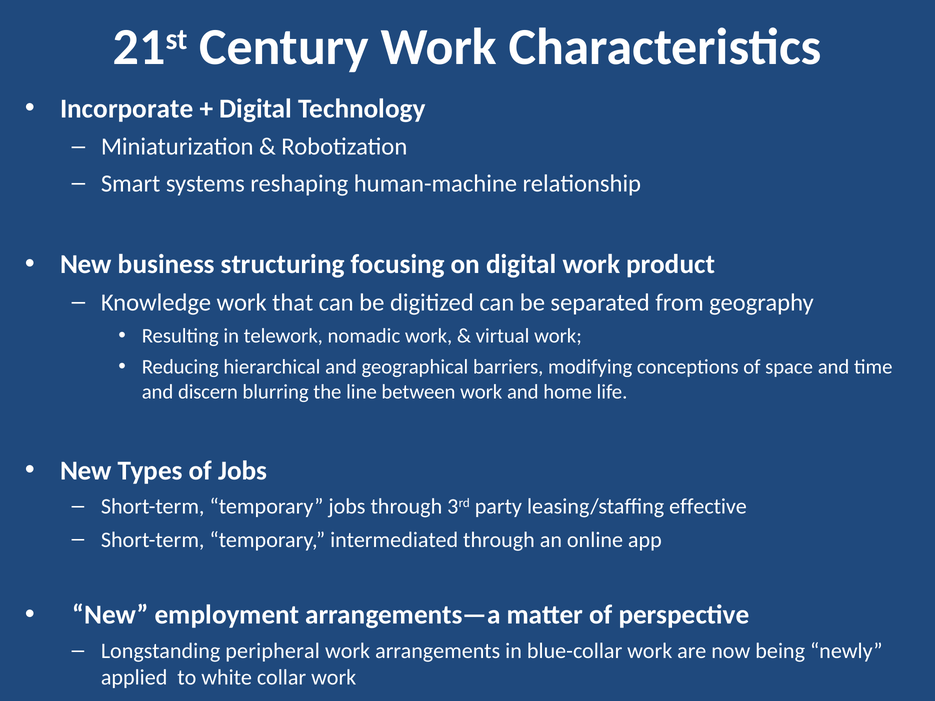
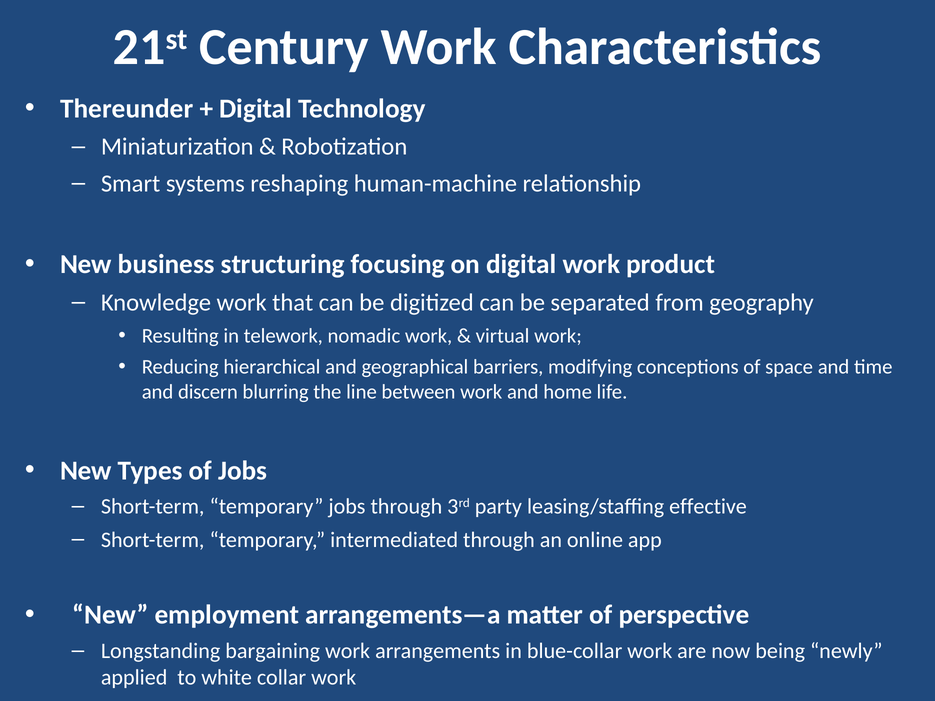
Incorporate: Incorporate -> Thereunder
peripheral: peripheral -> bargaining
